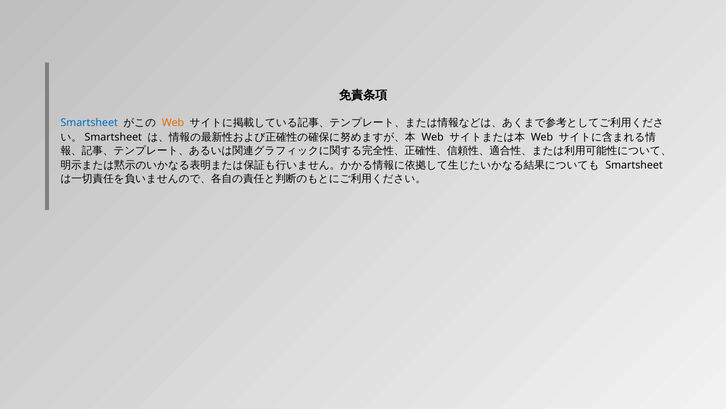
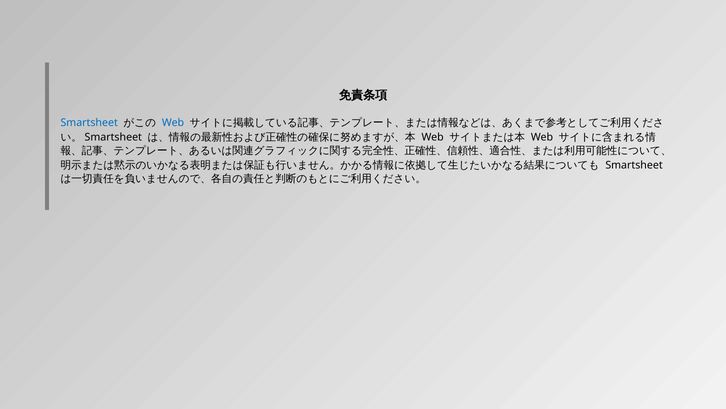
Web at (173, 122) colour: orange -> blue
